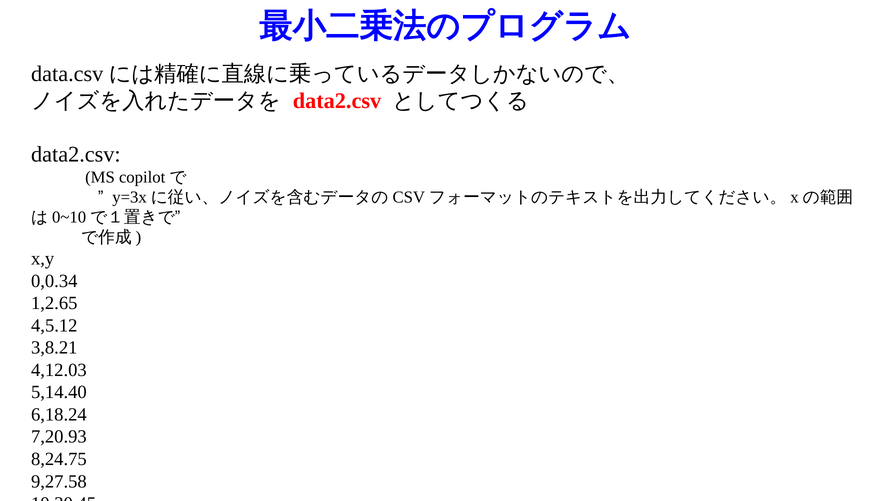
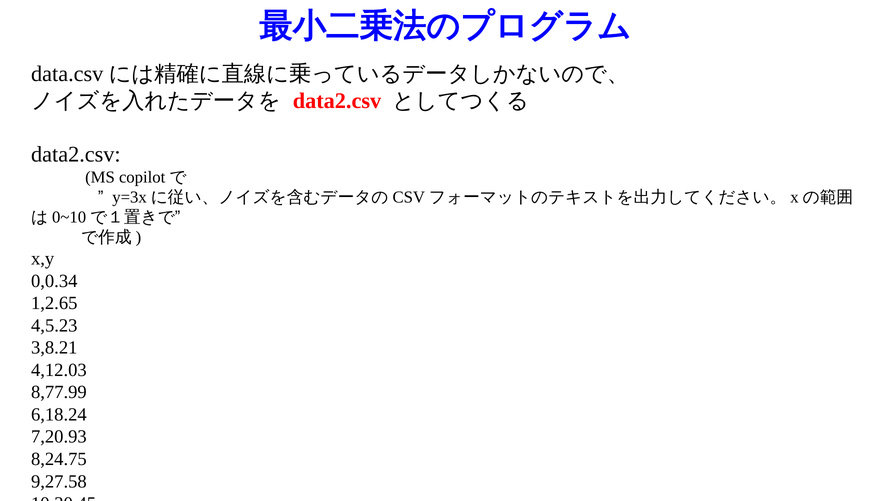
4,5.12: 4,5.12 -> 4,5.23
5,14.40: 5,14.40 -> 8,77.99
